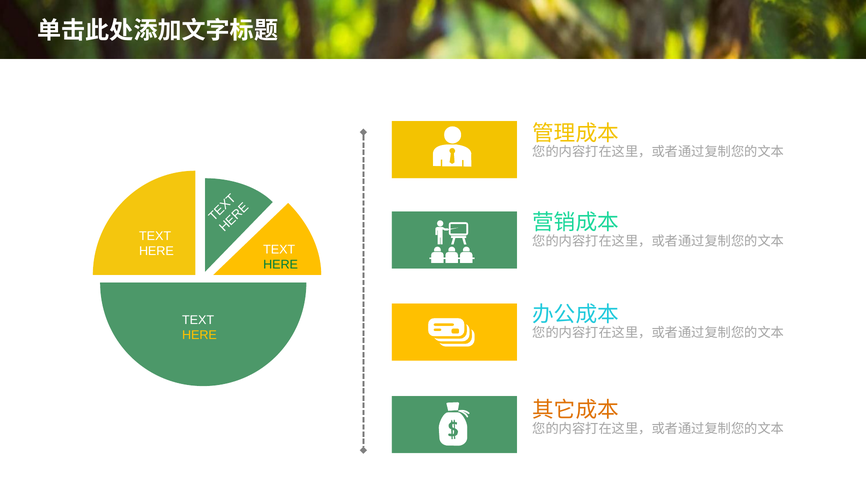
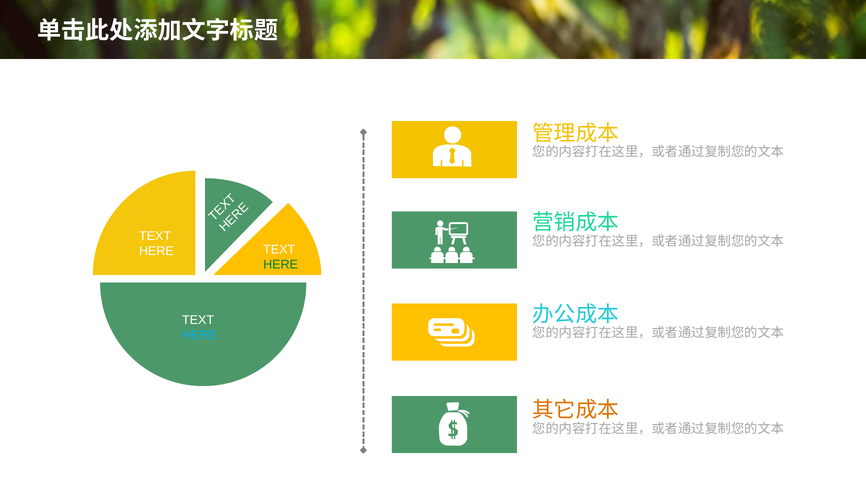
HERE at (199, 335) colour: yellow -> light blue
